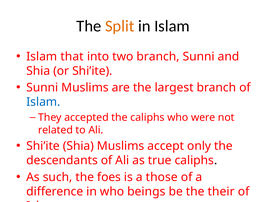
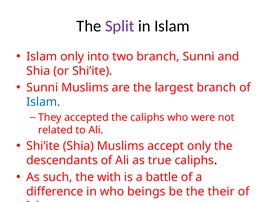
Split colour: orange -> purple
Islam that: that -> only
foes: foes -> with
those: those -> battle
